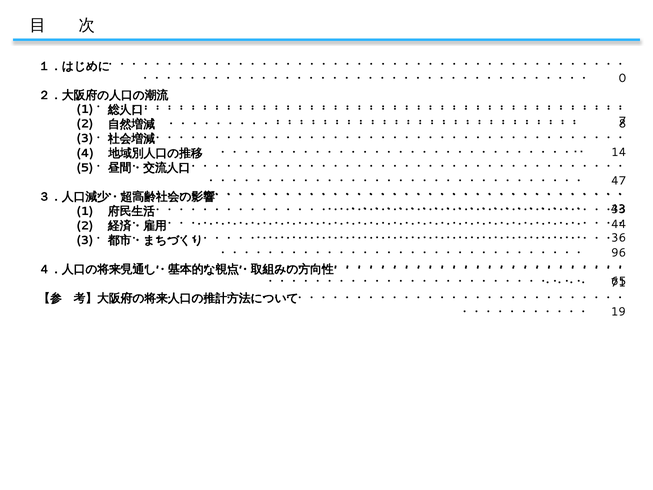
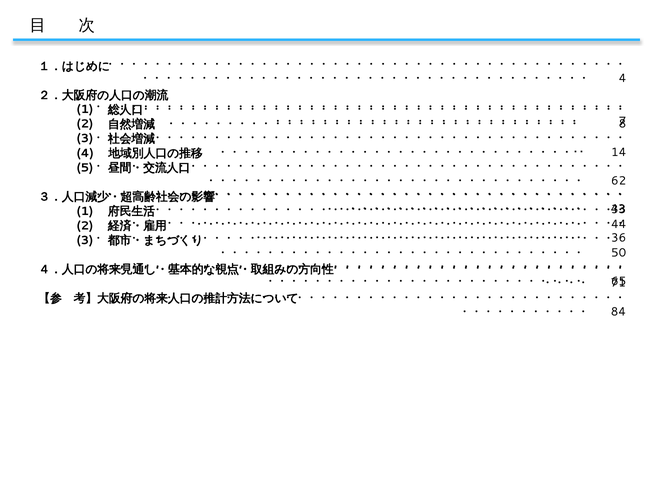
0 at (622, 79): 0 -> 4
47: 47 -> 62
96: 96 -> 50
19: 19 -> 84
